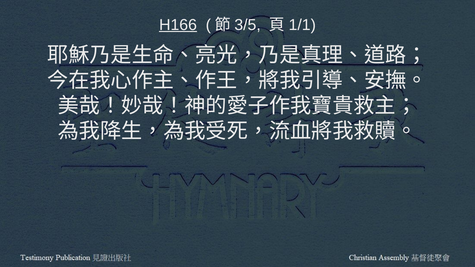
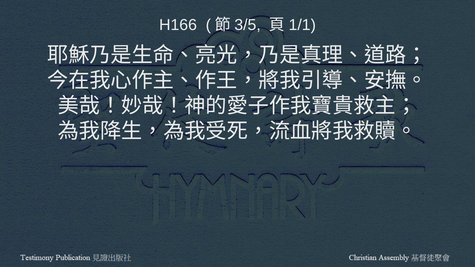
H166 underline: present -> none
